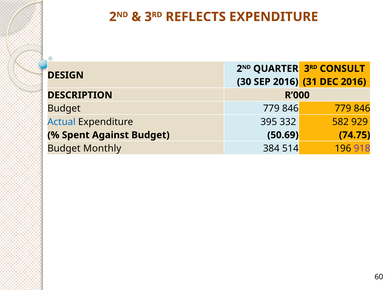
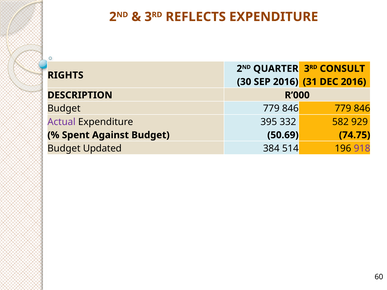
DESIGN: DESIGN -> RIGHTS
Actual colour: blue -> purple
Monthly: Monthly -> Updated
